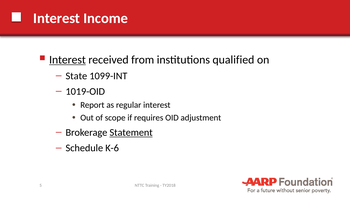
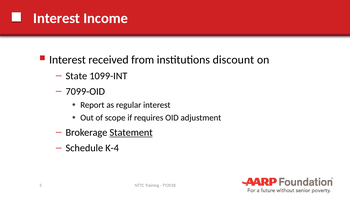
Interest at (67, 60) underline: present -> none
qualified: qualified -> discount
1019-OID: 1019-OID -> 7099-OID
K-6: K-6 -> K-4
